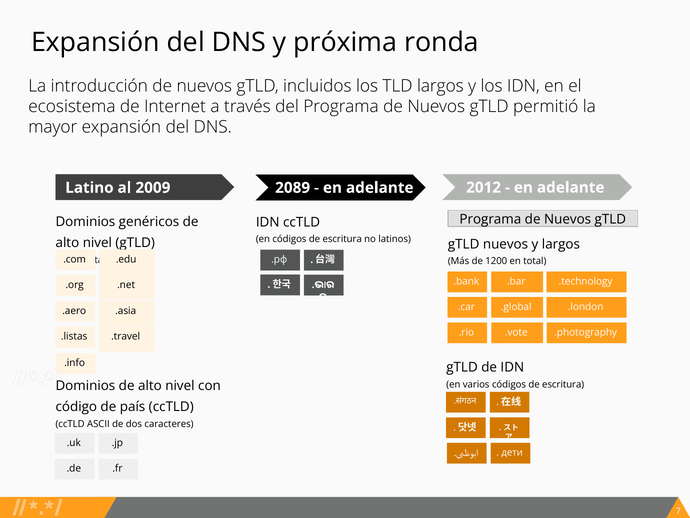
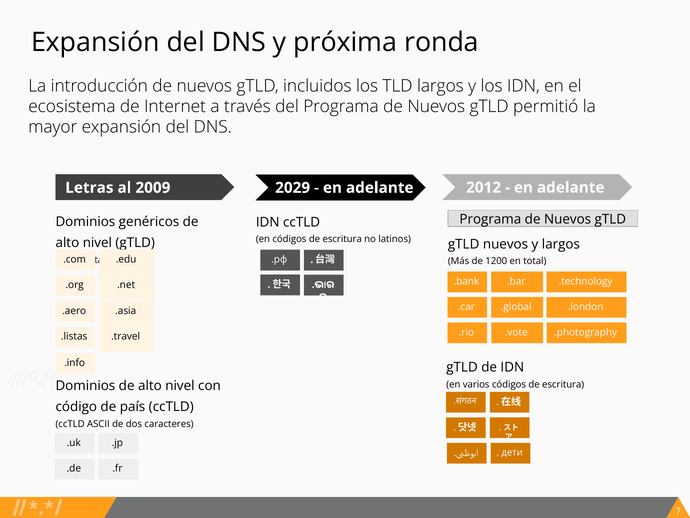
Latino: Latino -> Letras
2089: 2089 -> 2029
